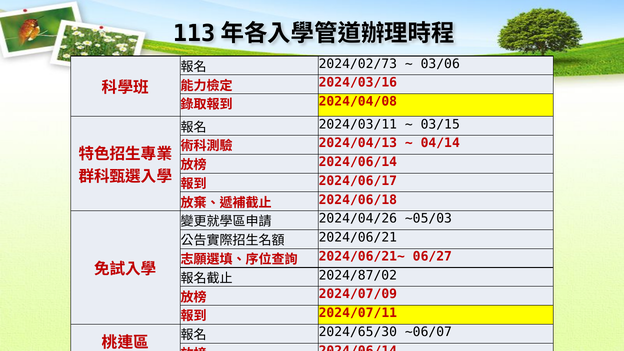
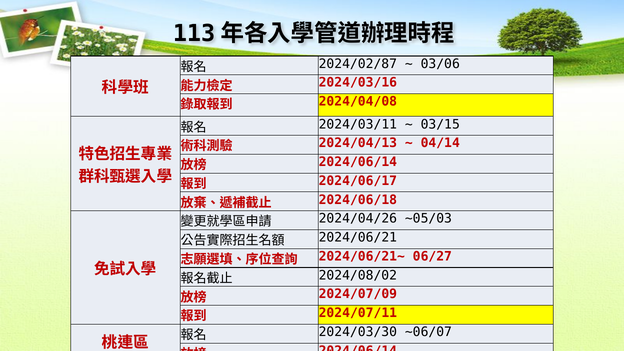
2024/02/73: 2024/02/73 -> 2024/02/87
2024/87/02: 2024/87/02 -> 2024/08/02
2024/65/30: 2024/65/30 -> 2024/03/30
